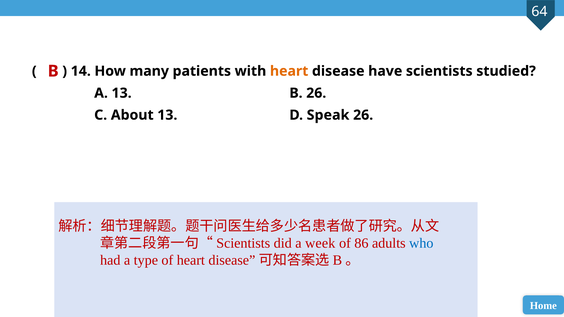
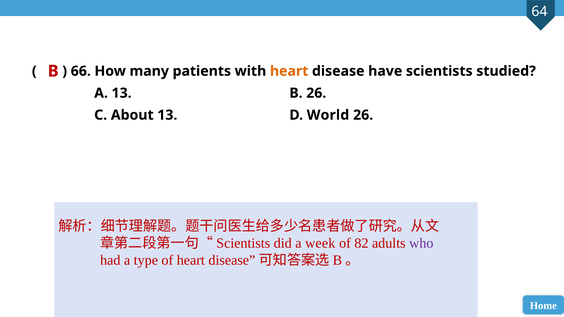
14: 14 -> 66
Speak: Speak -> World
86: 86 -> 82
who colour: blue -> purple
